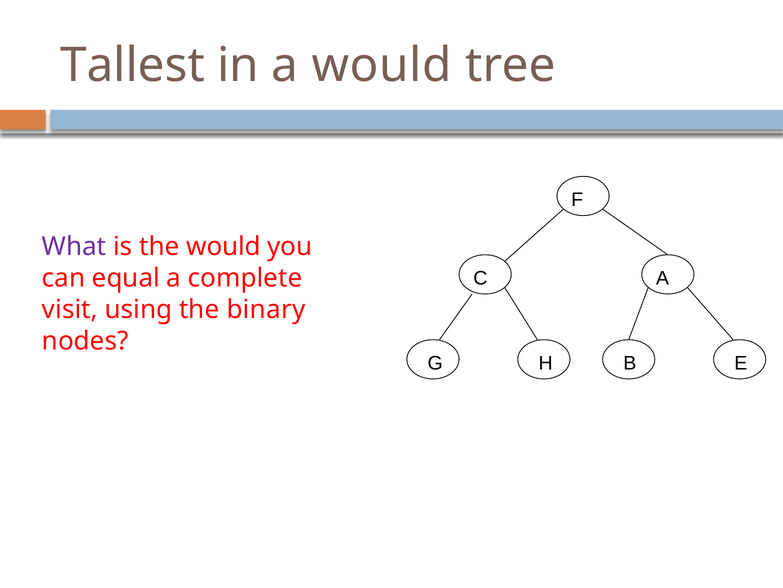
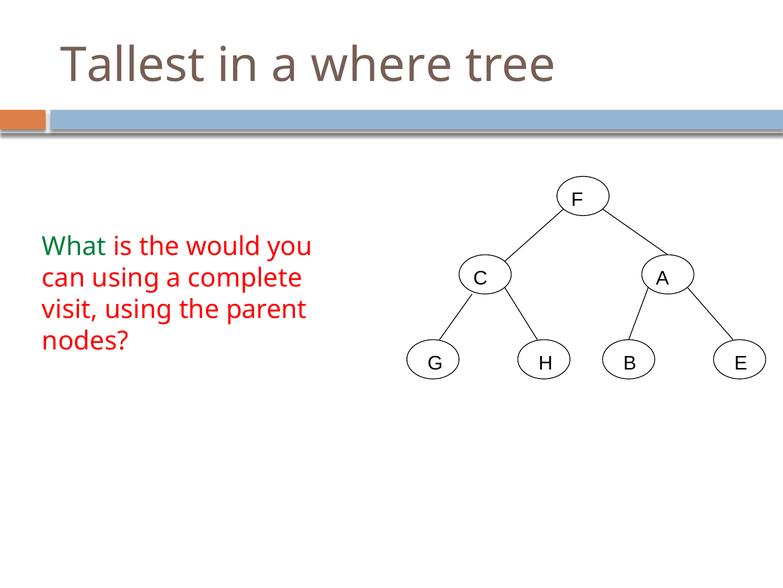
a would: would -> where
What colour: purple -> green
can equal: equal -> using
binary: binary -> parent
